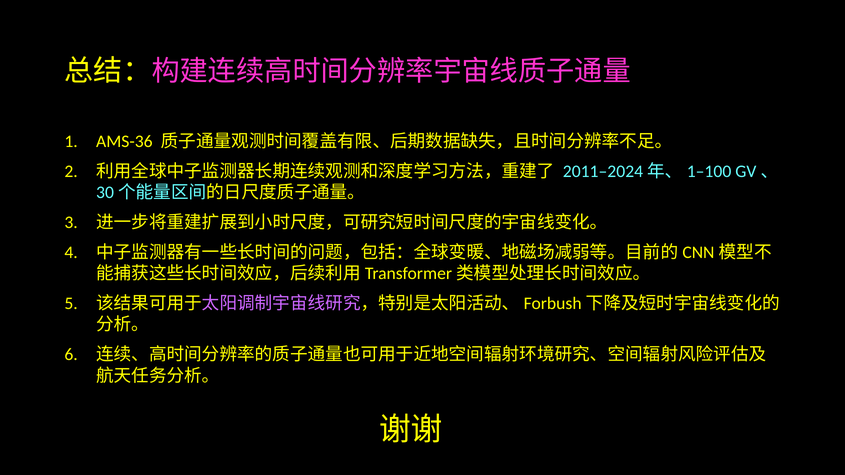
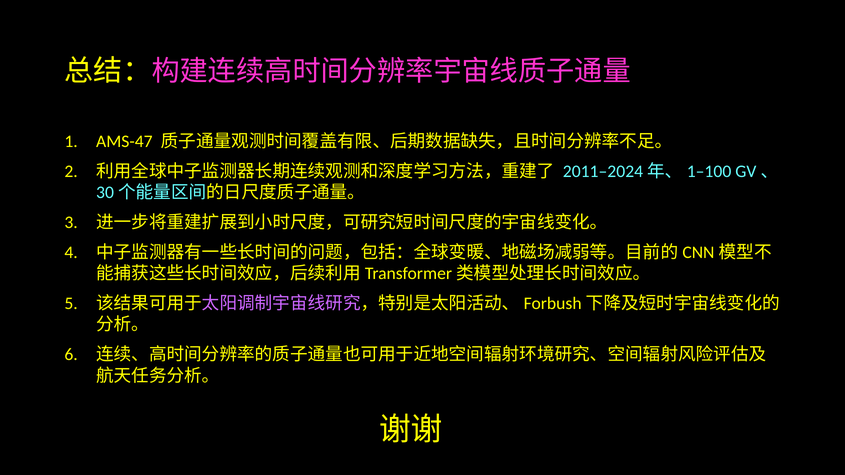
AMS-36: AMS-36 -> AMS-47
